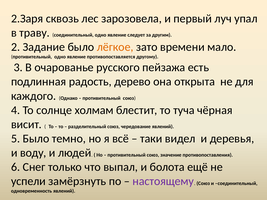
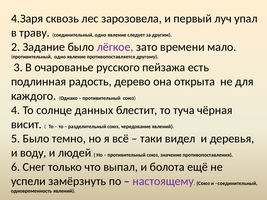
2.Заря: 2.Заря -> 4.Заря
лёгкое colour: orange -> purple
холмам: холмам -> данных
